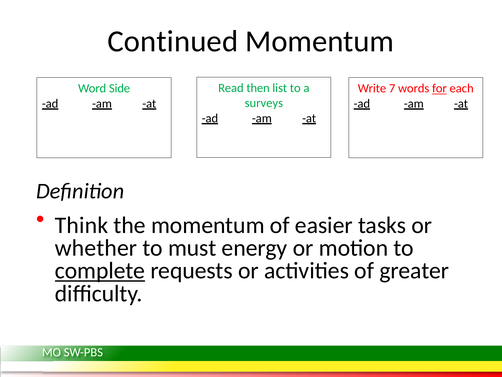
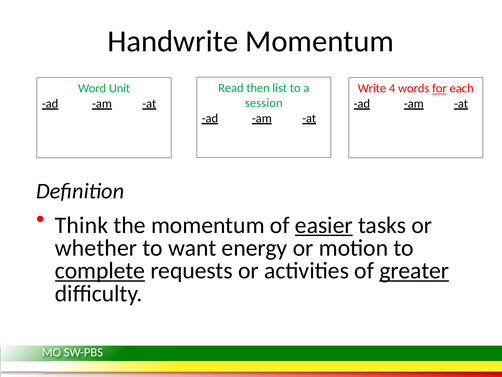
Continued: Continued -> Handwrite
Side: Side -> Unit
7: 7 -> 4
surveys: surveys -> session
easier underline: none -> present
must: must -> want
greater underline: none -> present
